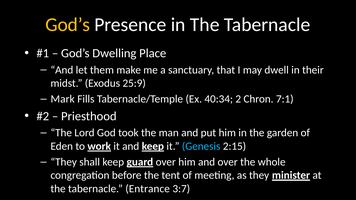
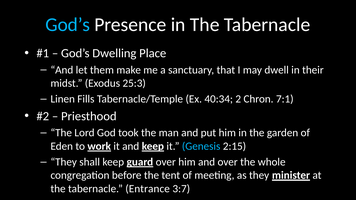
God’s at (68, 25) colour: yellow -> light blue
25:9: 25:9 -> 25:3
Mark: Mark -> Linen
